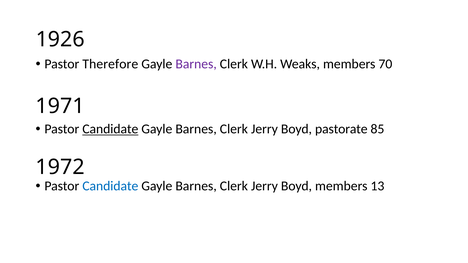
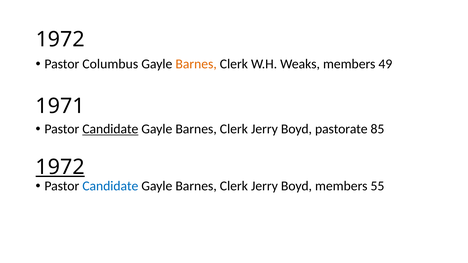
1926 at (60, 39): 1926 -> 1972
Therefore: Therefore -> Columbus
Barnes at (196, 64) colour: purple -> orange
70: 70 -> 49
1972 at (60, 167) underline: none -> present
13: 13 -> 55
